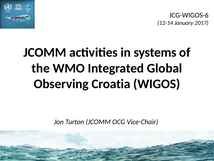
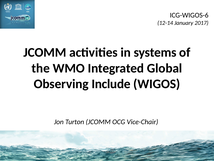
Croatia: Croatia -> Include
